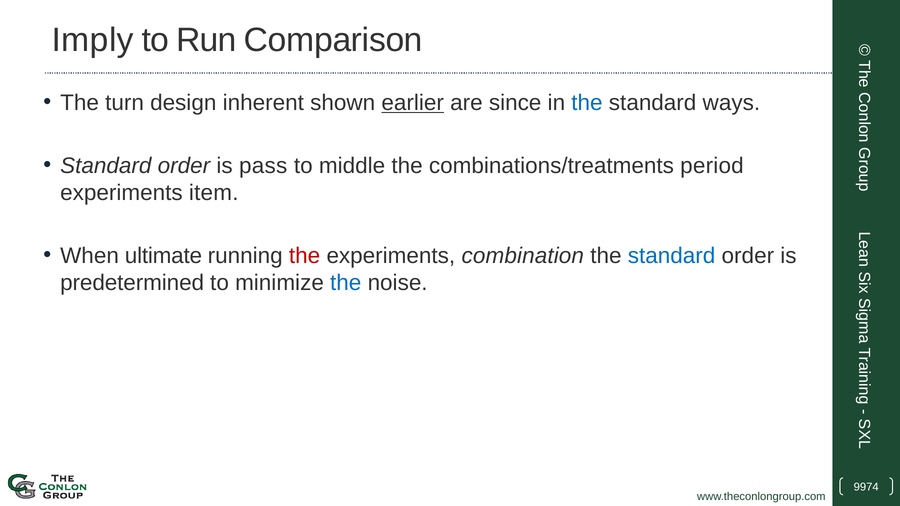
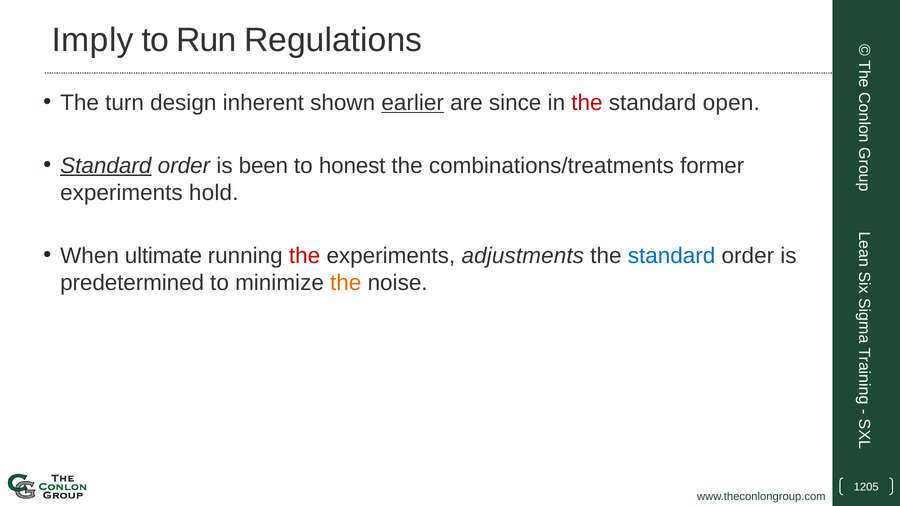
Comparison: Comparison -> Regulations
the at (587, 103) colour: blue -> red
ways: ways -> open
Standard at (106, 166) underline: none -> present
pass: pass -> been
middle: middle -> honest
period: period -> former
item: item -> hold
combination: combination -> adjustments
the at (346, 283) colour: blue -> orange
9974: 9974 -> 1205
